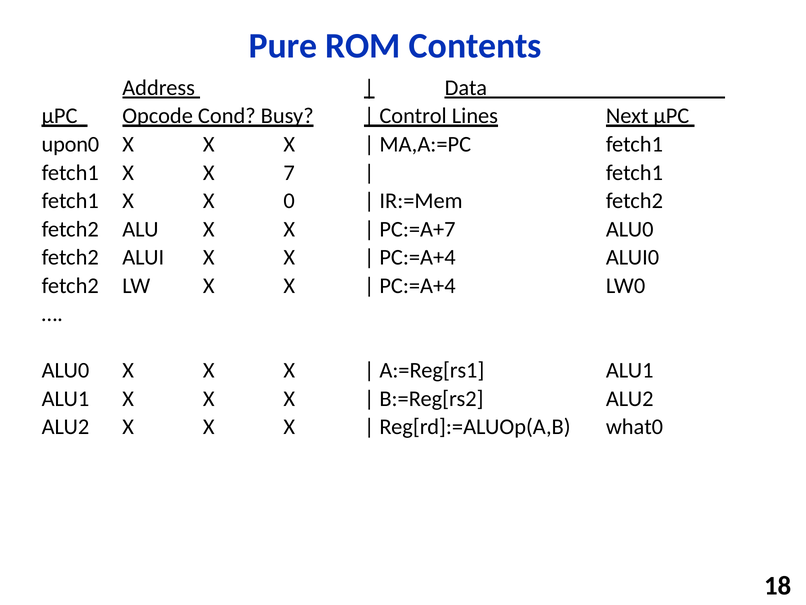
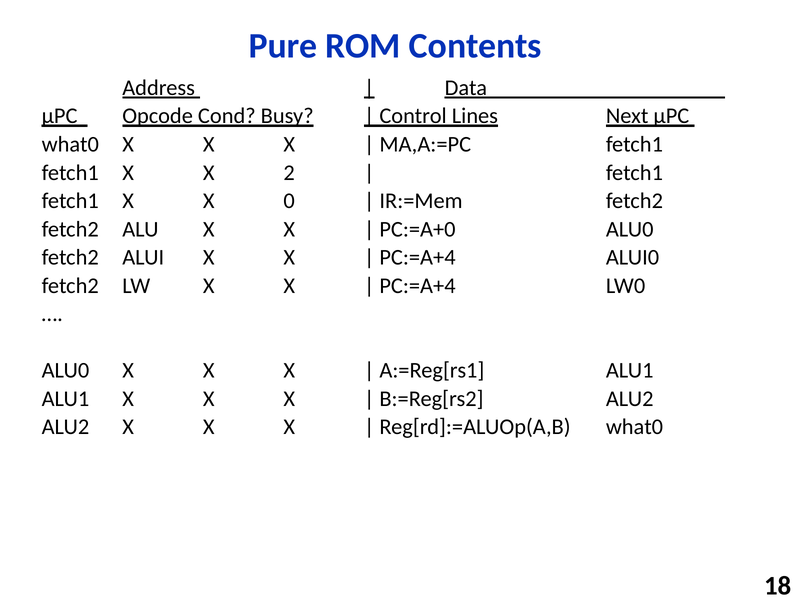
upon0 at (70, 144): upon0 -> what0
7: 7 -> 2
PC:=A+7: PC:=A+7 -> PC:=A+0
